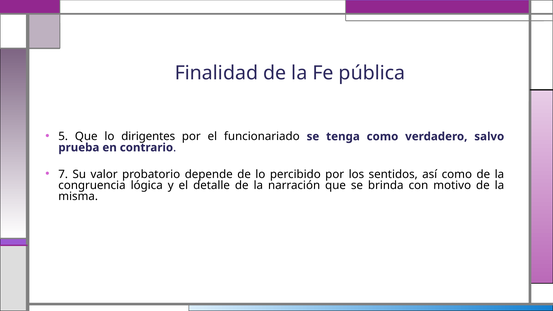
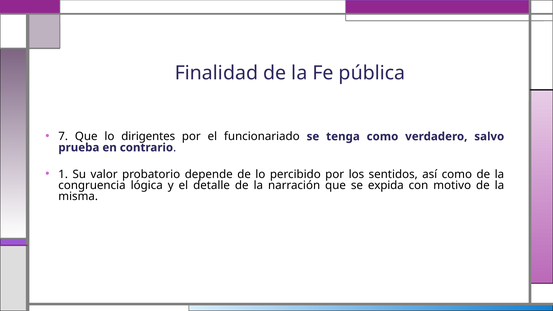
5: 5 -> 7
7: 7 -> 1
brinda: brinda -> expida
